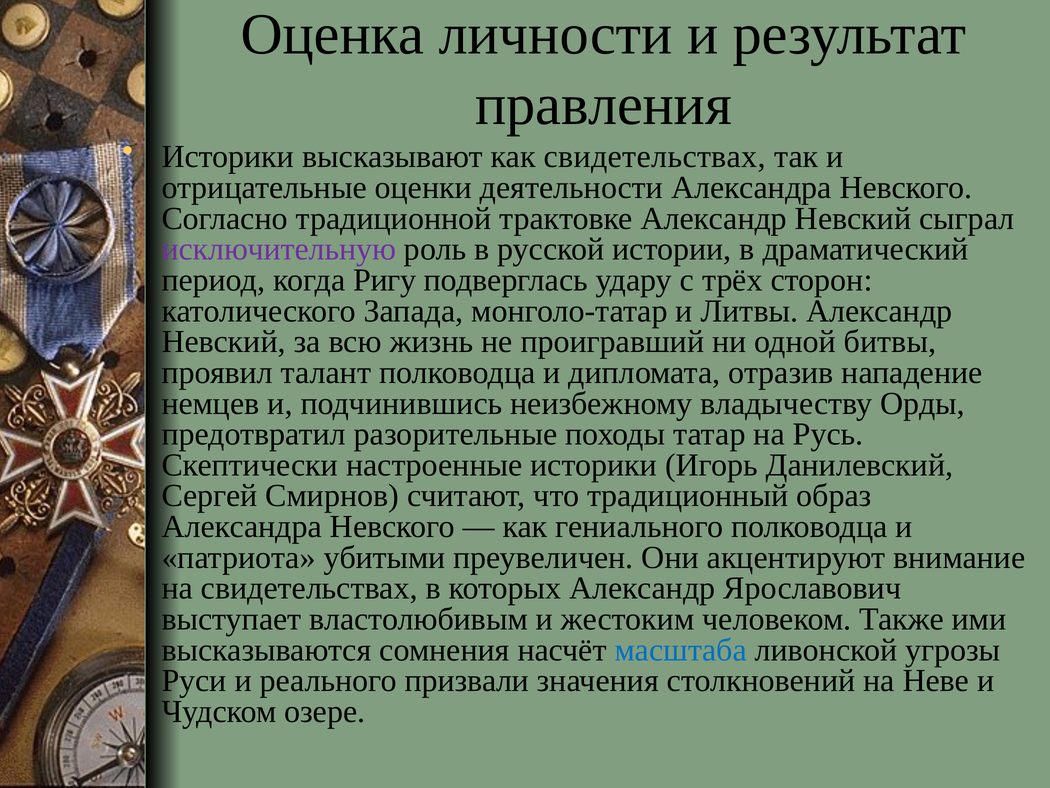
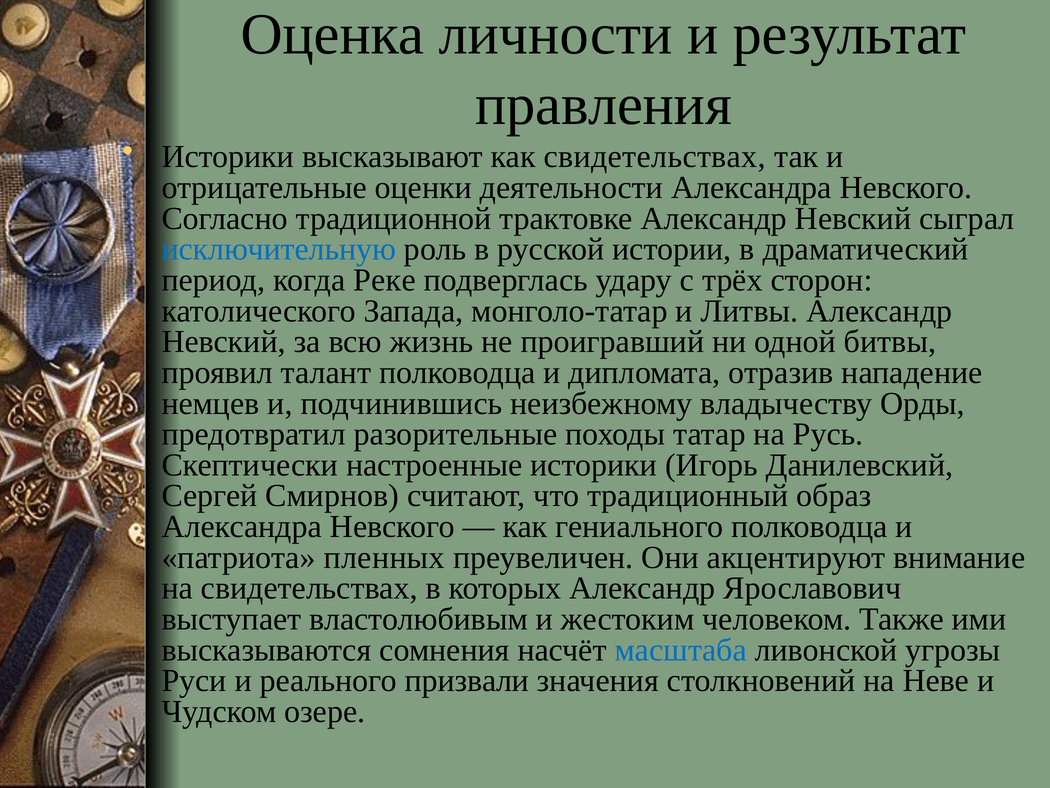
исключительную colour: purple -> blue
Ригу: Ригу -> Реке
убитыми: убитыми -> пленных
